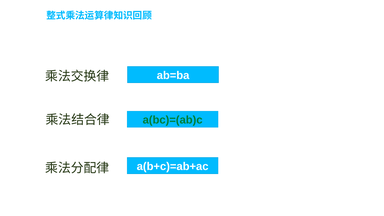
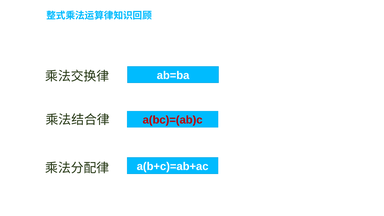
a(bc)=(ab)c colour: green -> red
